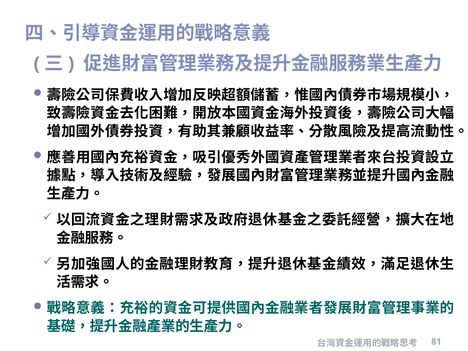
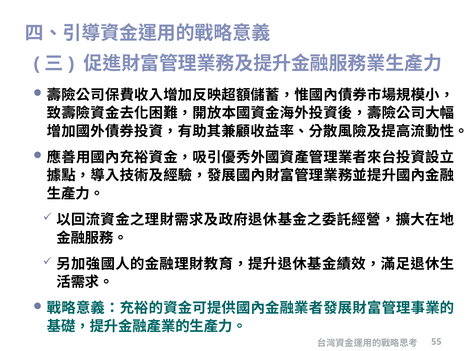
81: 81 -> 55
